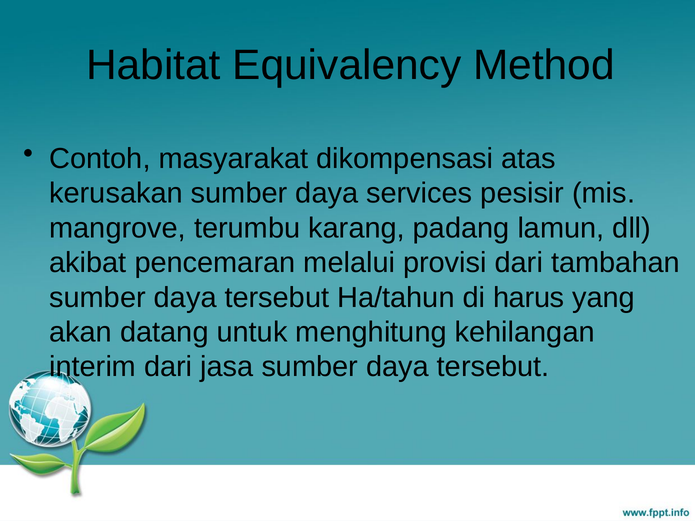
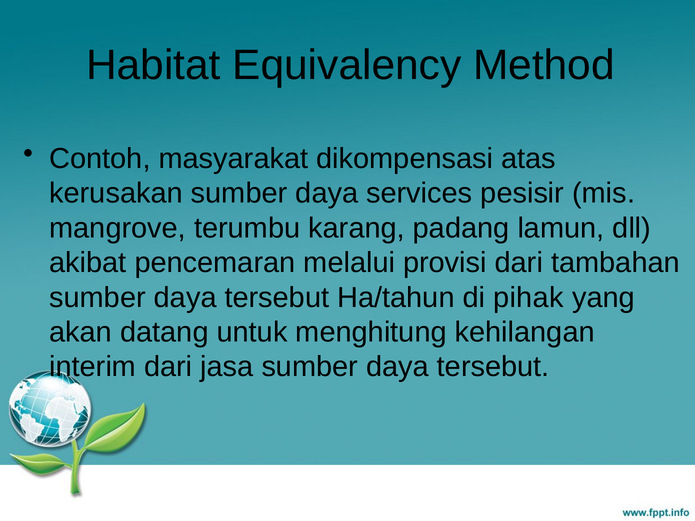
harus: harus -> pihak
